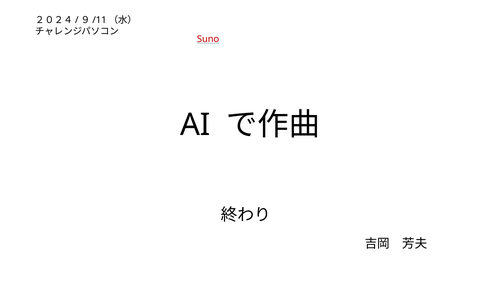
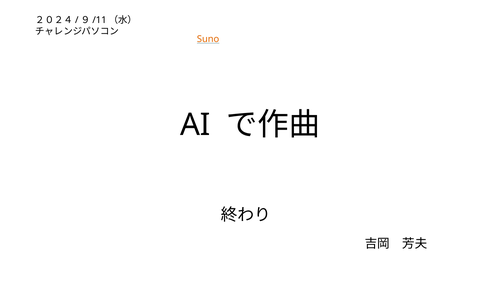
Suno colour: red -> orange
